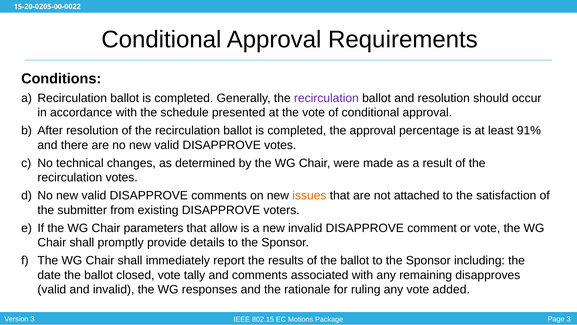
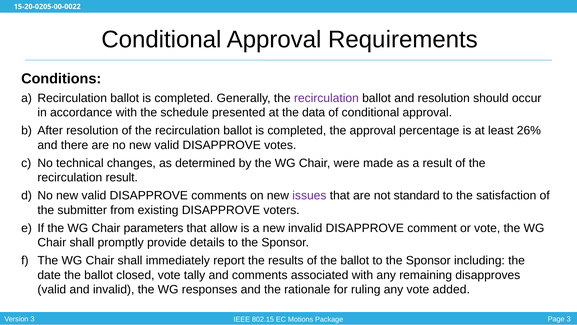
the vote: vote -> data
91%: 91% -> 26%
recirculation votes: votes -> result
issues colour: orange -> purple
attached: attached -> standard
